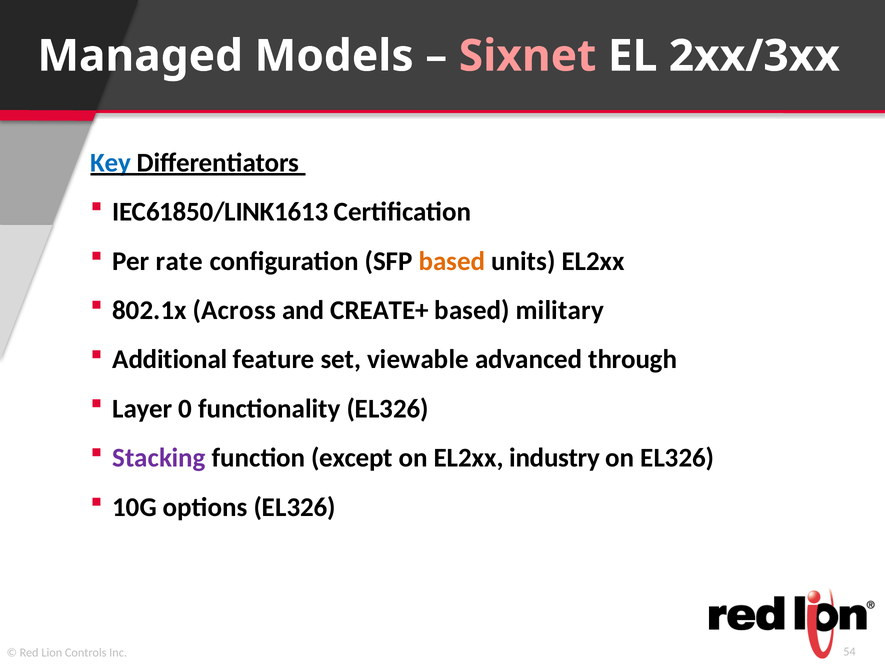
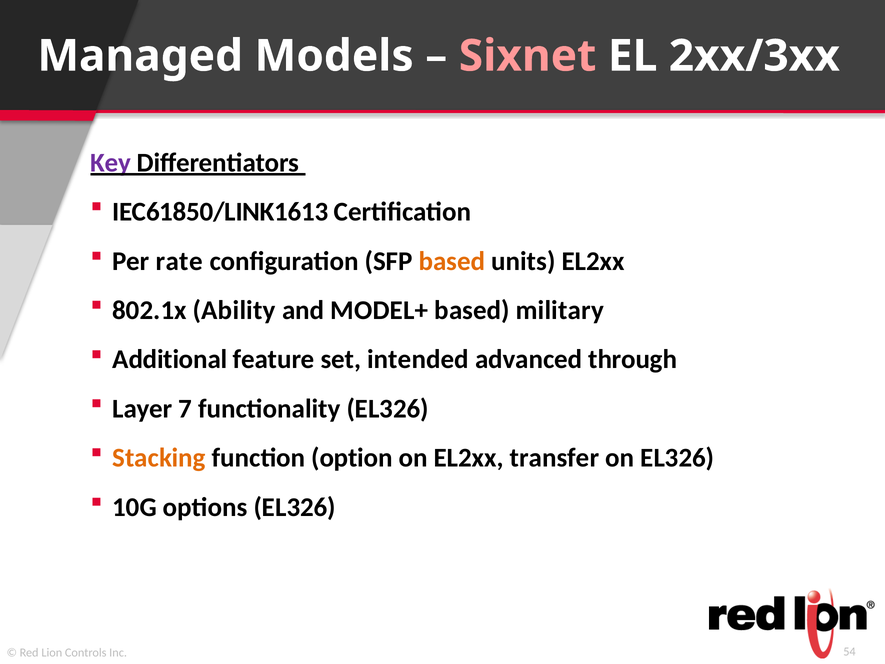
Key colour: blue -> purple
Across: Across -> Ability
CREATE+: CREATE+ -> MODEL+
viewable: viewable -> intended
0: 0 -> 7
Stacking colour: purple -> orange
except: except -> option
industry: industry -> transfer
